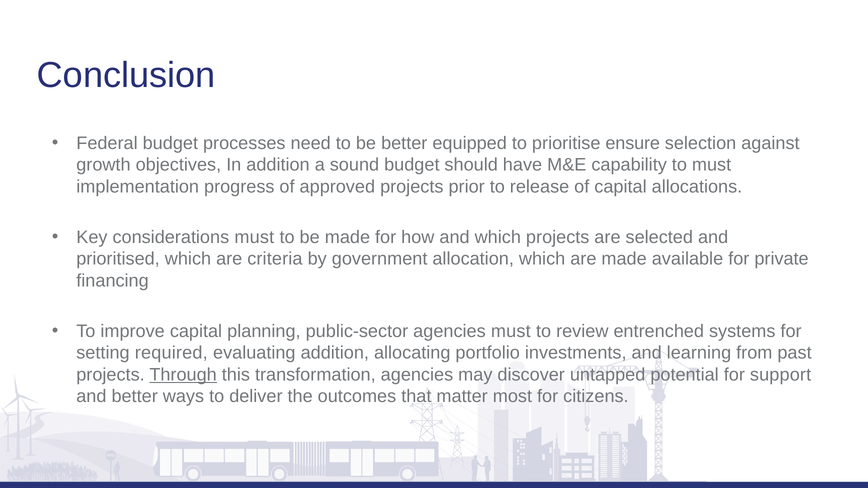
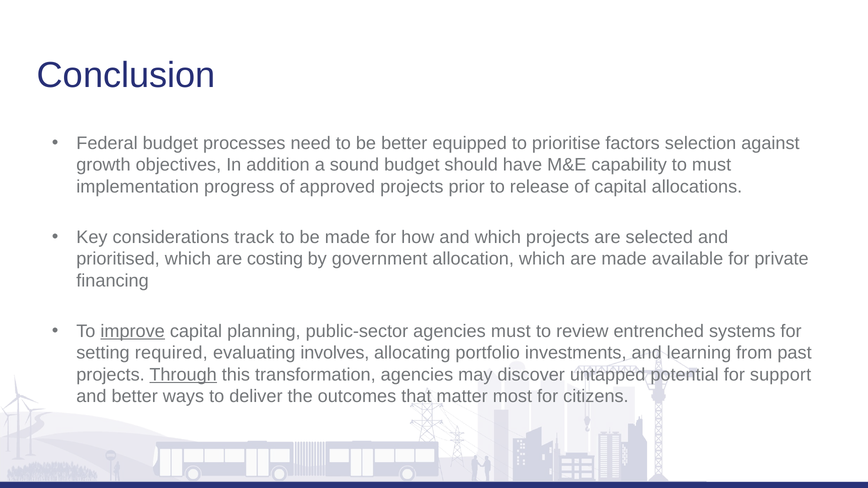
ensure: ensure -> factors
considerations must: must -> track
criteria: criteria -> costing
improve underline: none -> present
evaluating addition: addition -> involves
